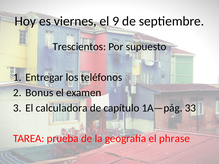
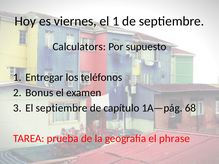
el 9: 9 -> 1
Trescientos: Trescientos -> Calculators
El calculadora: calculadora -> septiembre
33: 33 -> 68
